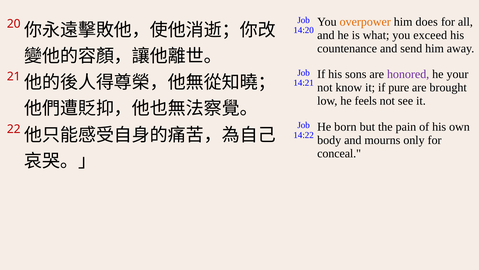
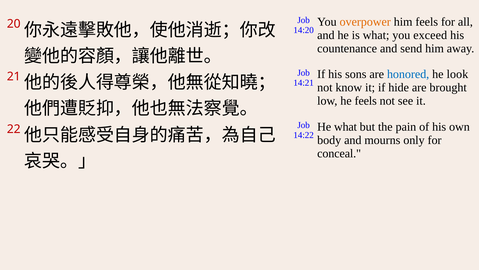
him does: does -> feels
honored colour: purple -> blue
your: your -> look
pure: pure -> hide
He born: born -> what
